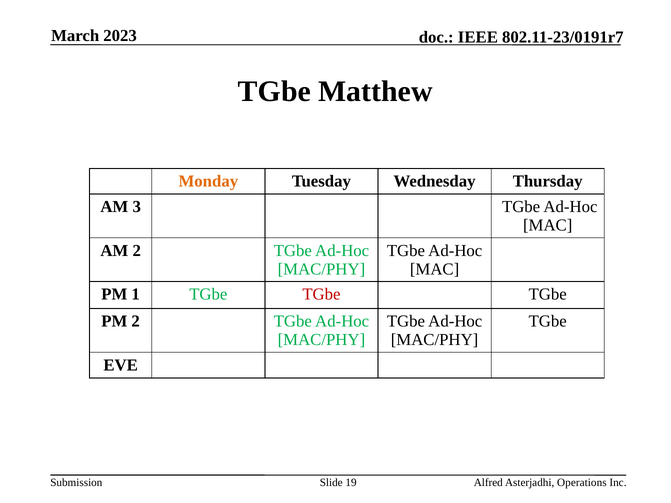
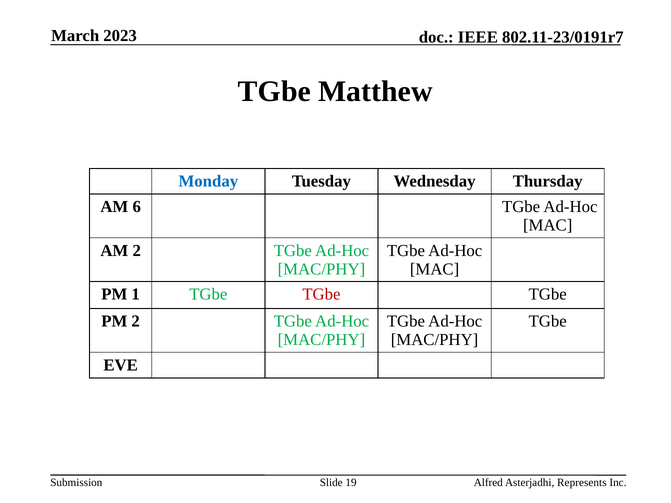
Monday colour: orange -> blue
3: 3 -> 6
Operations: Operations -> Represents
